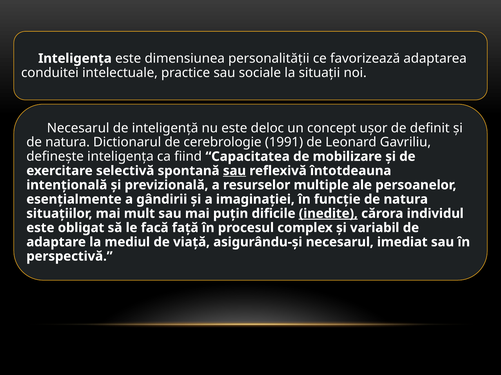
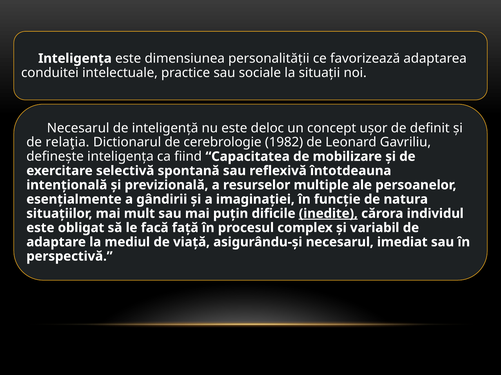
natura at (68, 143): natura -> relaţia
1991: 1991 -> 1982
sau at (234, 171) underline: present -> none
